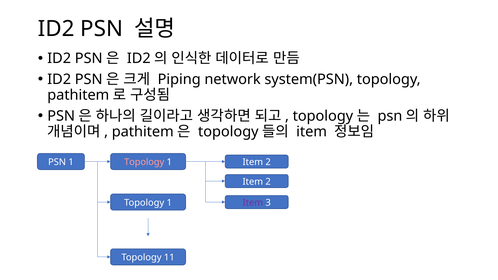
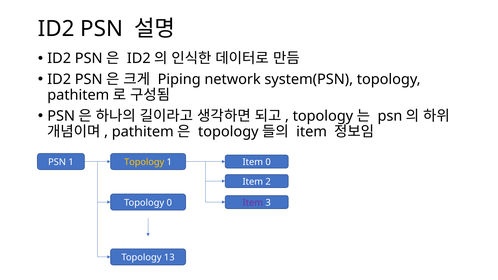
Topology at (144, 162) colour: pink -> yellow
2 at (268, 162): 2 -> 0
1 at (169, 203): 1 -> 0
11: 11 -> 13
